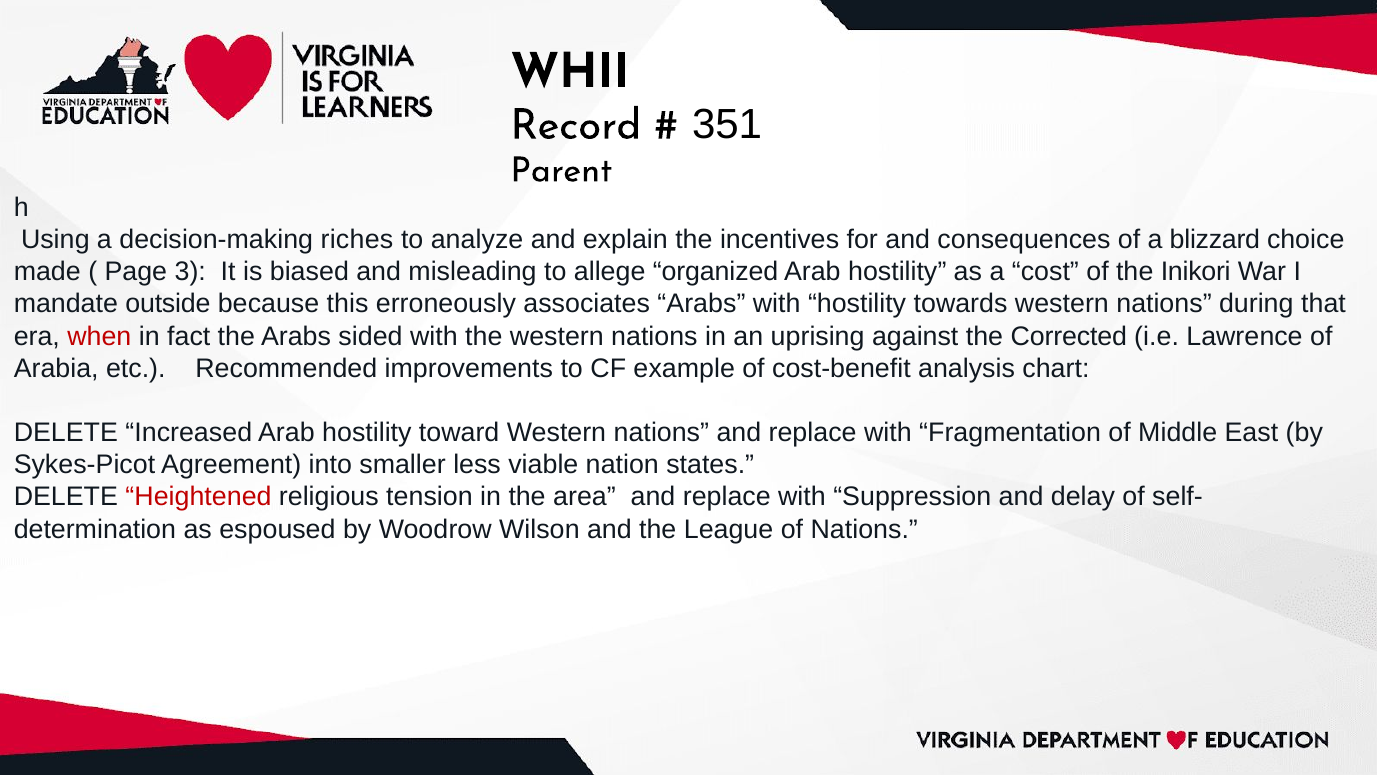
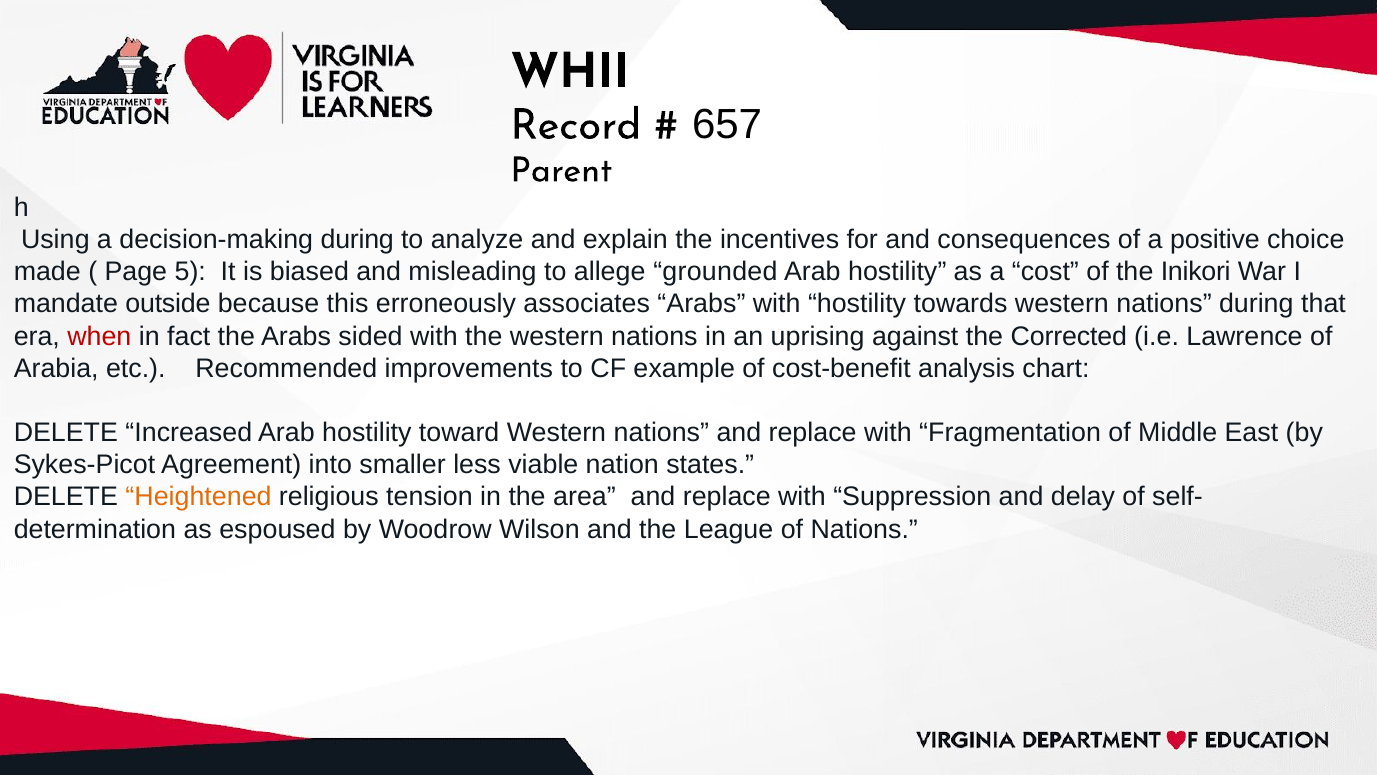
351: 351 -> 657
decision-making riches: riches -> during
blizzard: blizzard -> positive
3: 3 -> 5
organized: organized -> grounded
Heightened colour: red -> orange
